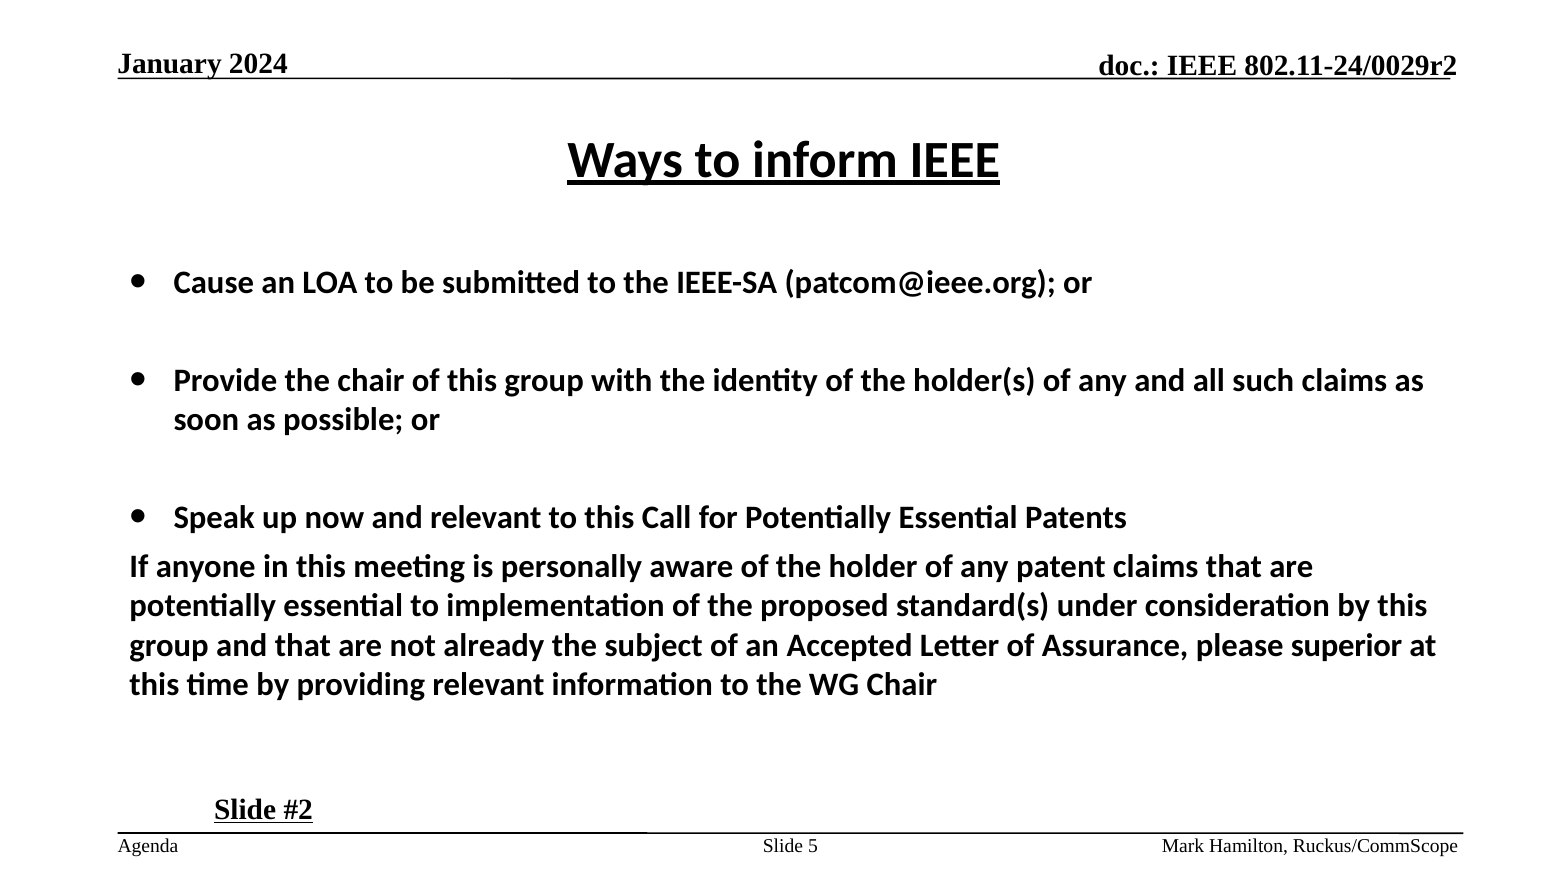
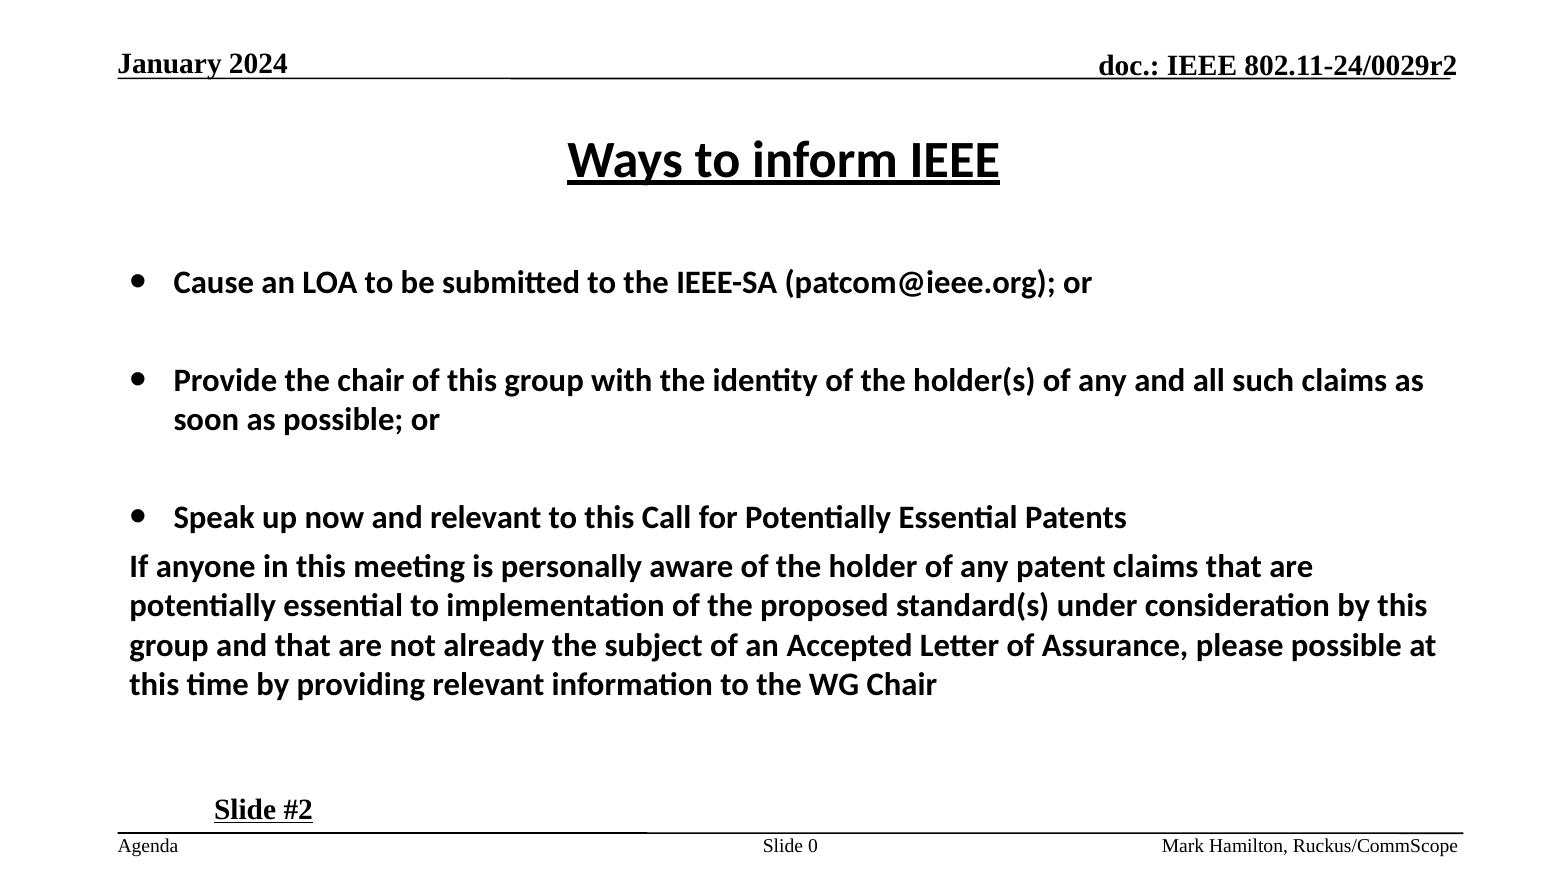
please superior: superior -> possible
5: 5 -> 0
